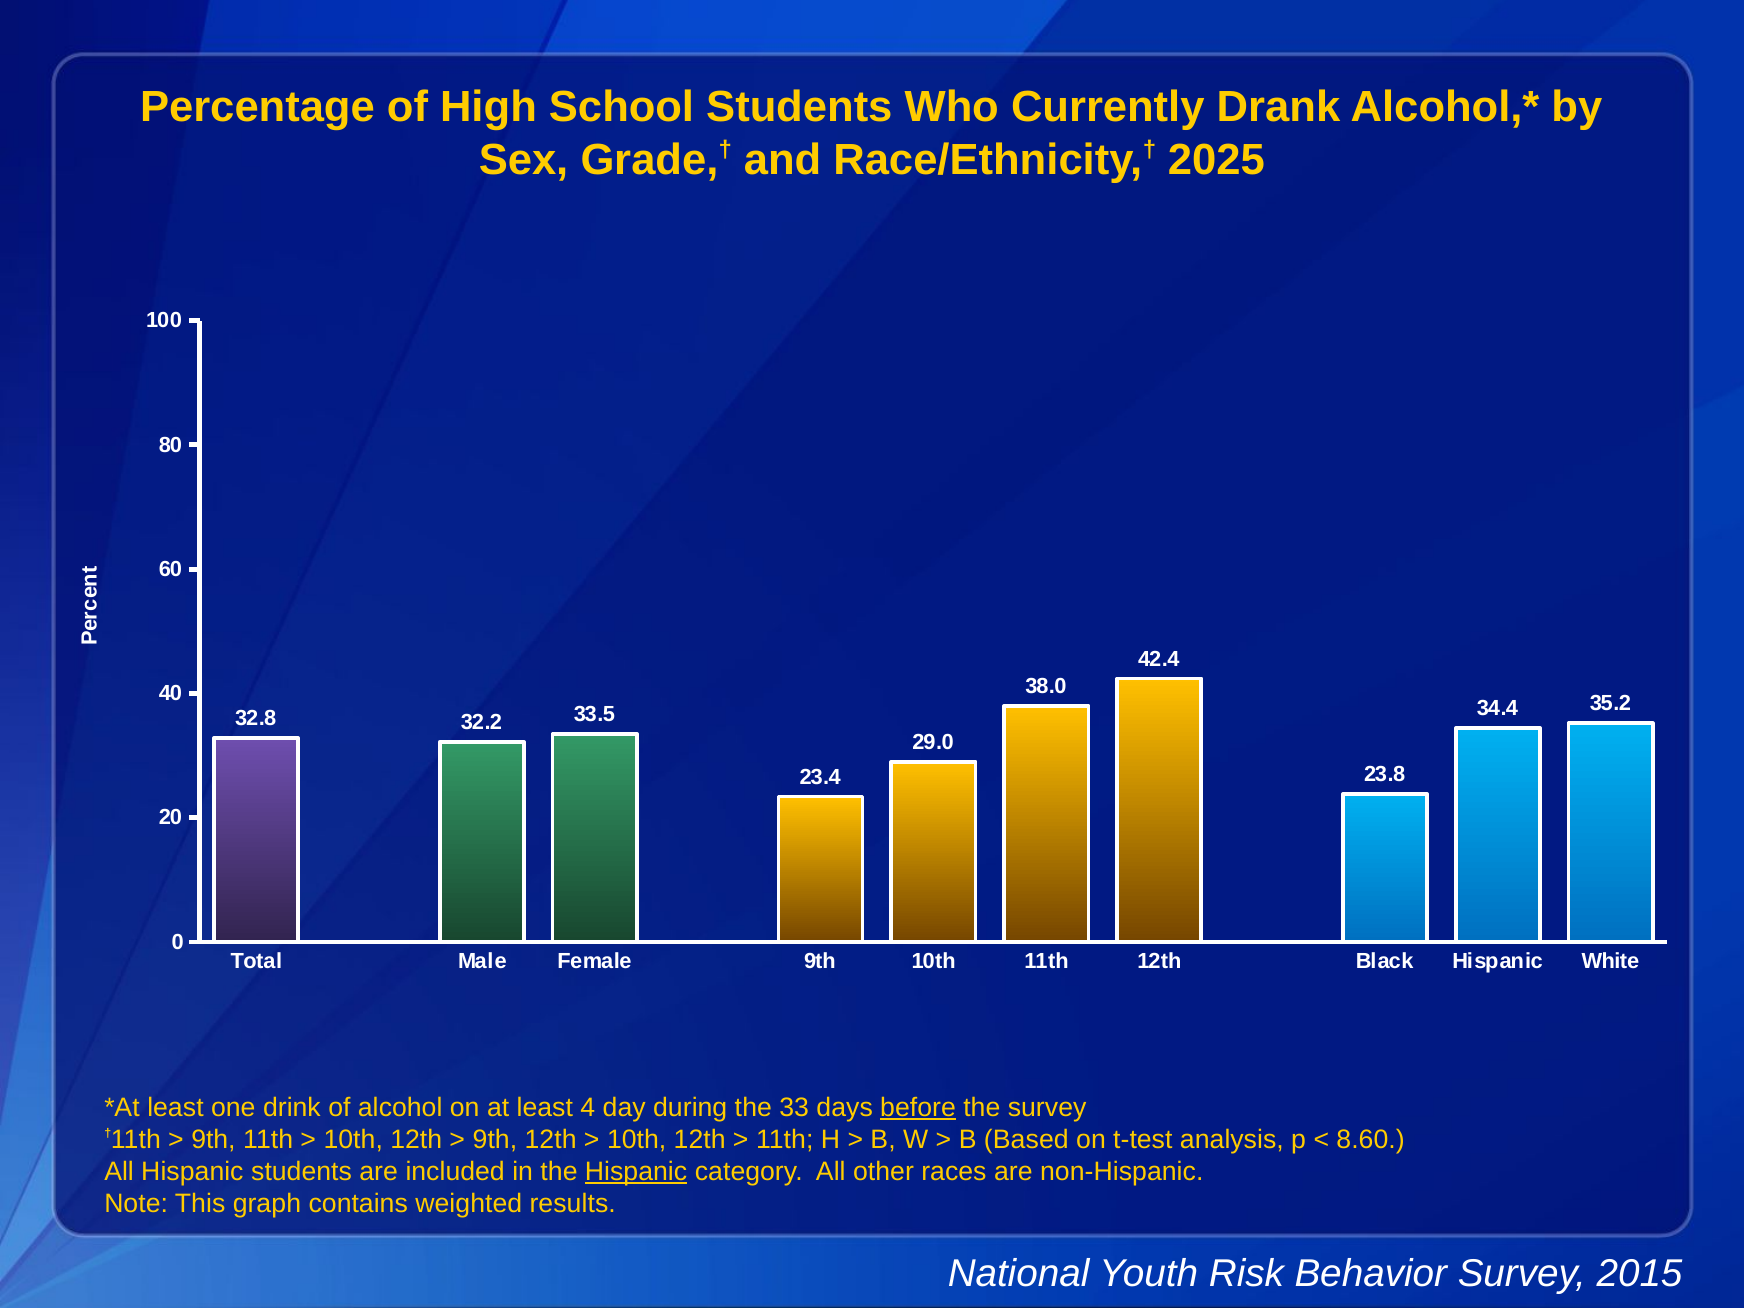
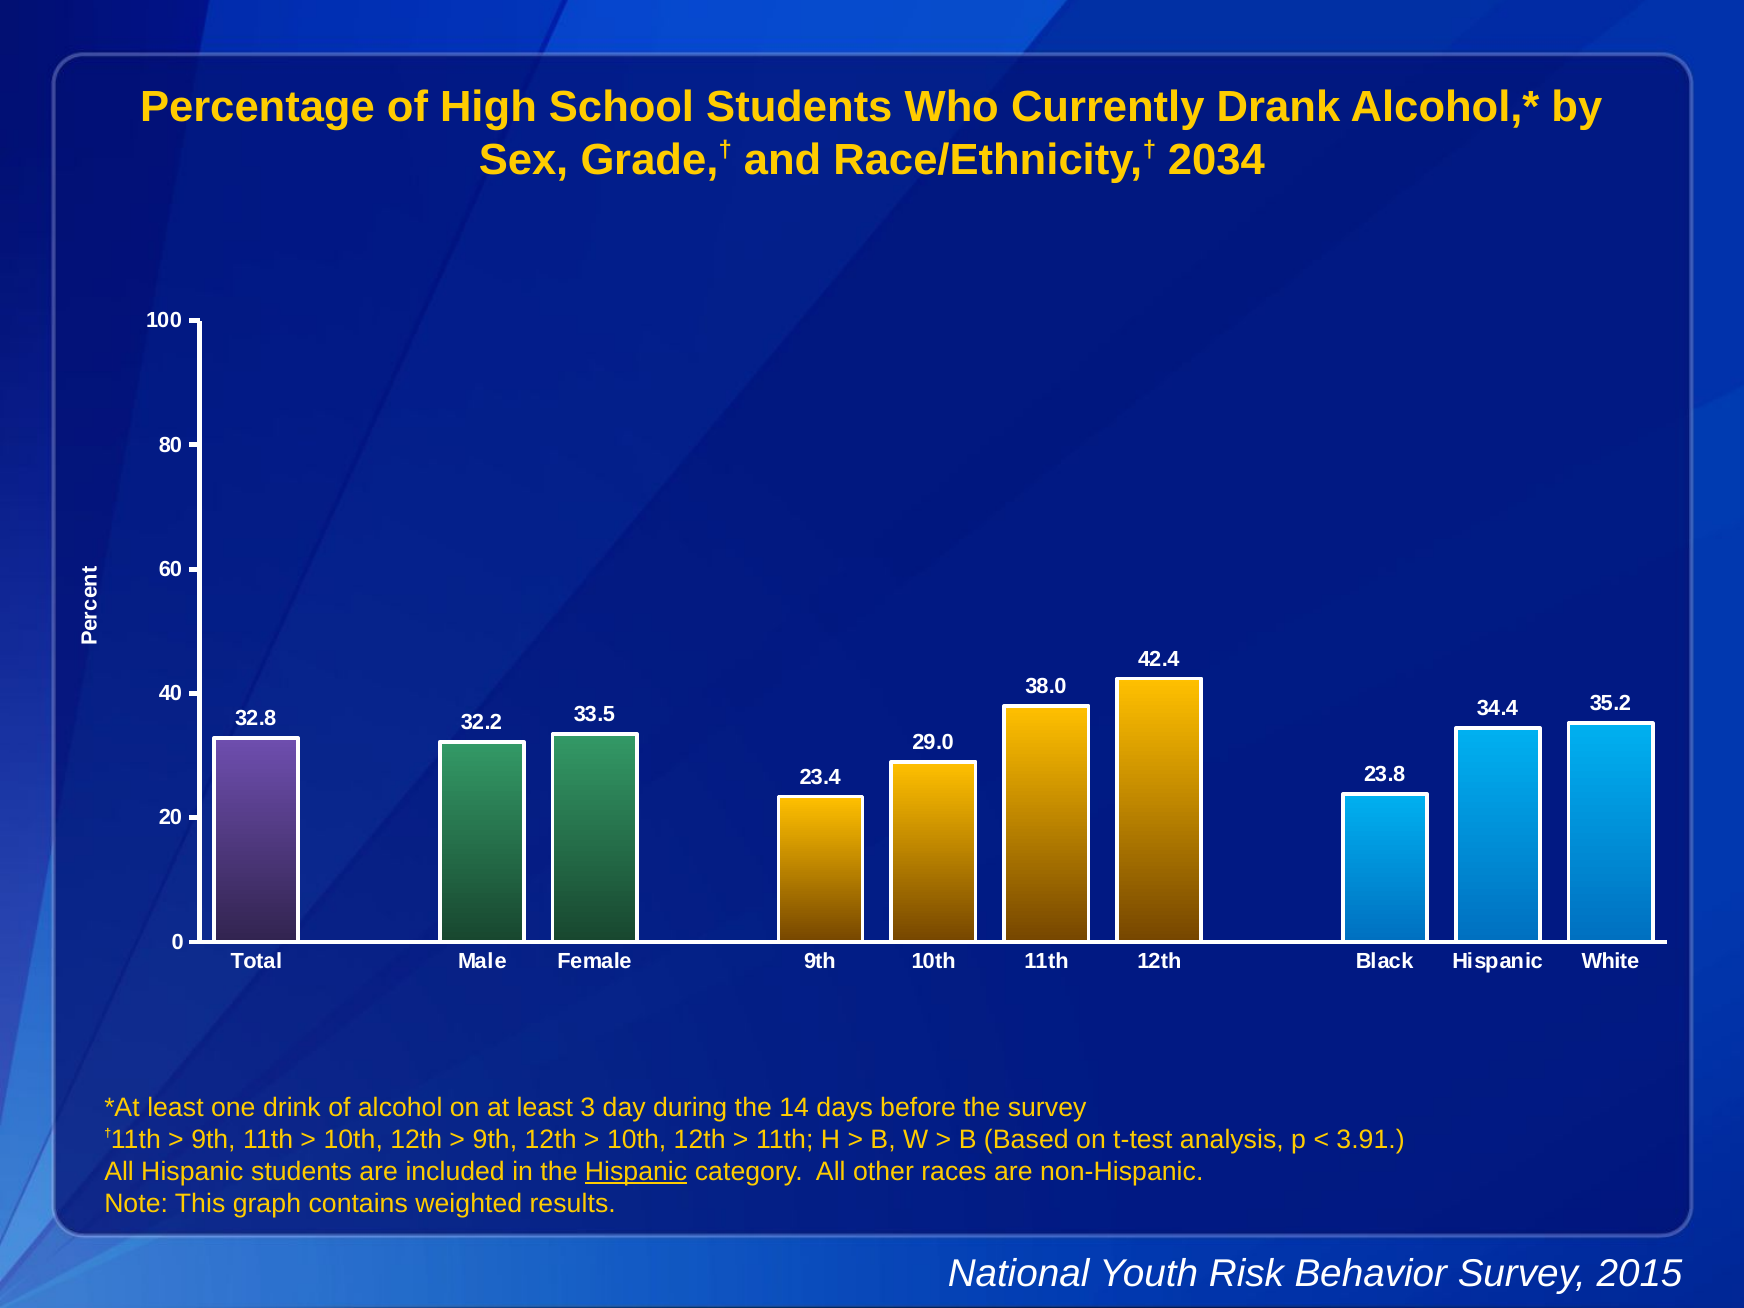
2025: 2025 -> 2034
4: 4 -> 3
33: 33 -> 14
before underline: present -> none
8.60: 8.60 -> 3.91
